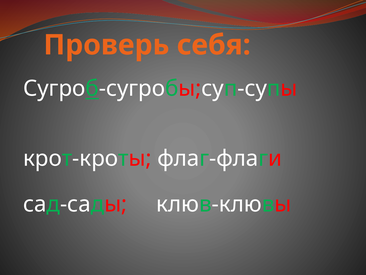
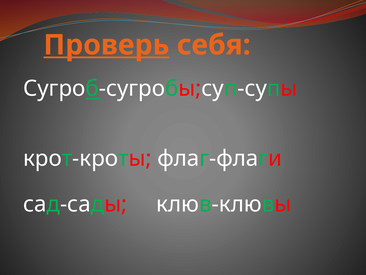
Проверь underline: none -> present
